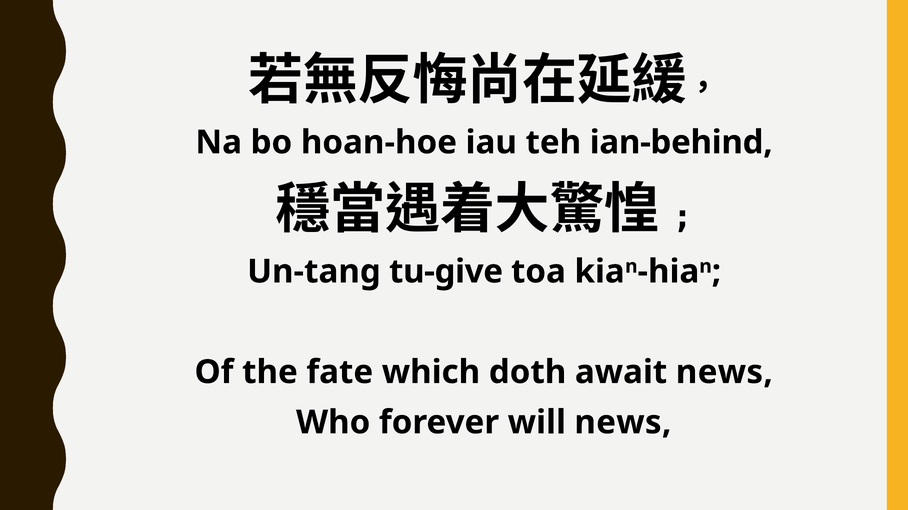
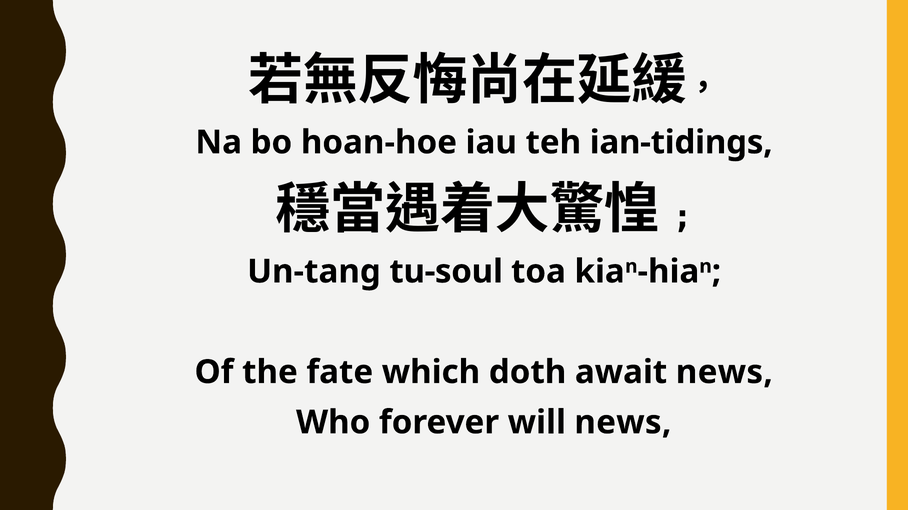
ian-behind: ian-behind -> ian-tidings
tu-give: tu-give -> tu-soul
